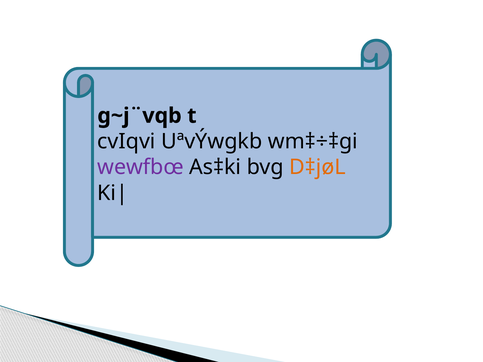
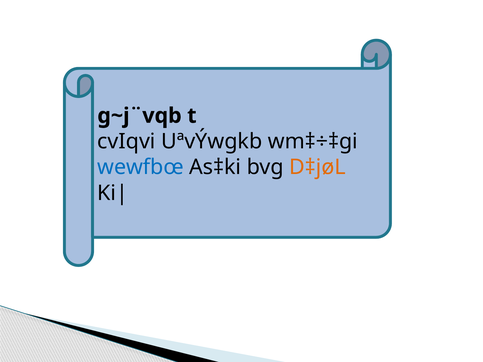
wewfbœ colour: purple -> blue
